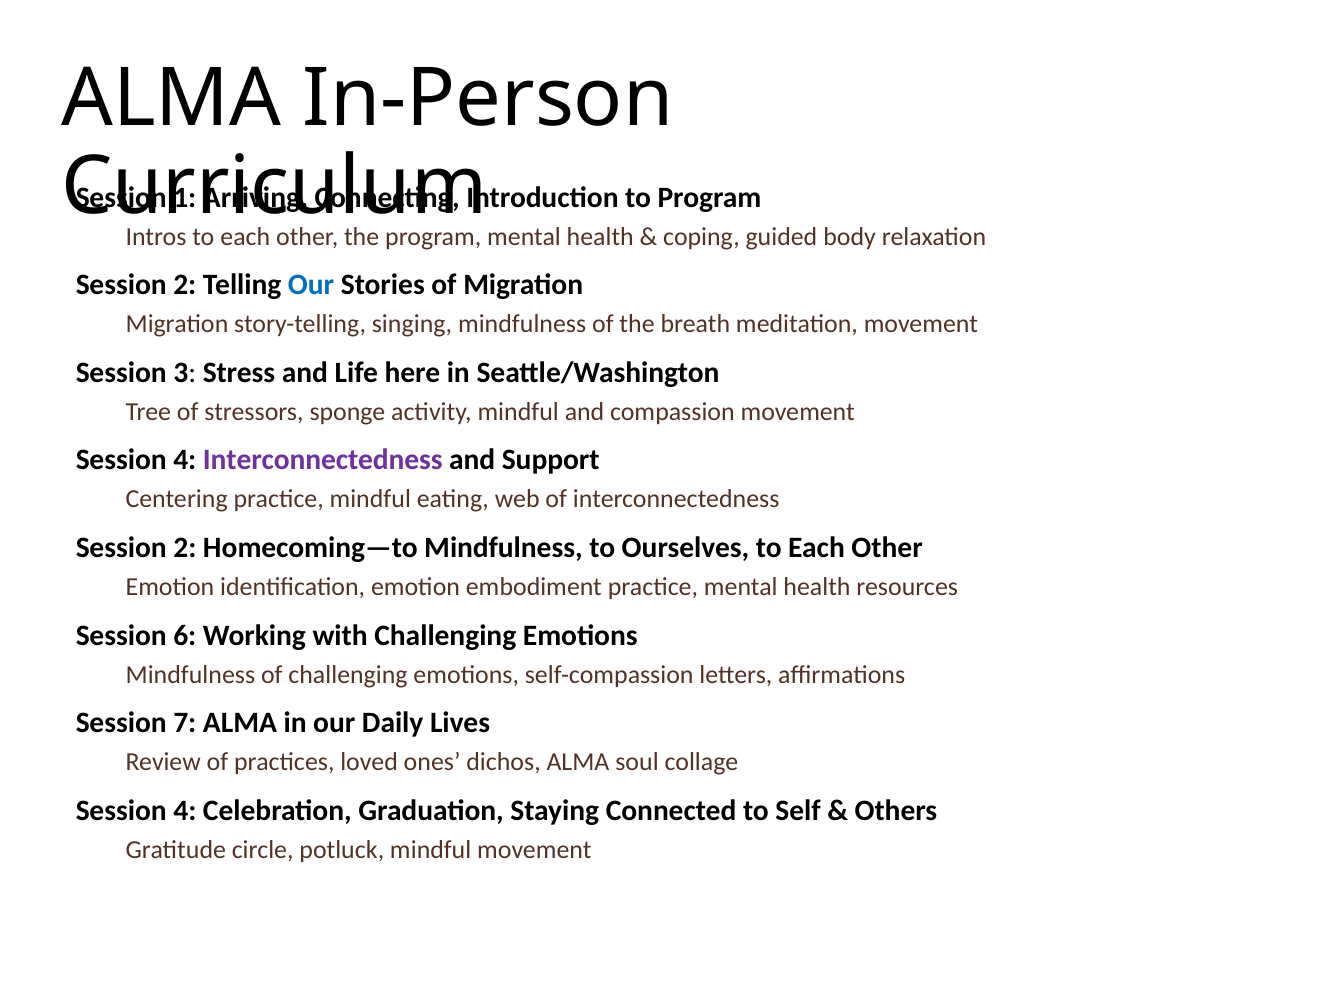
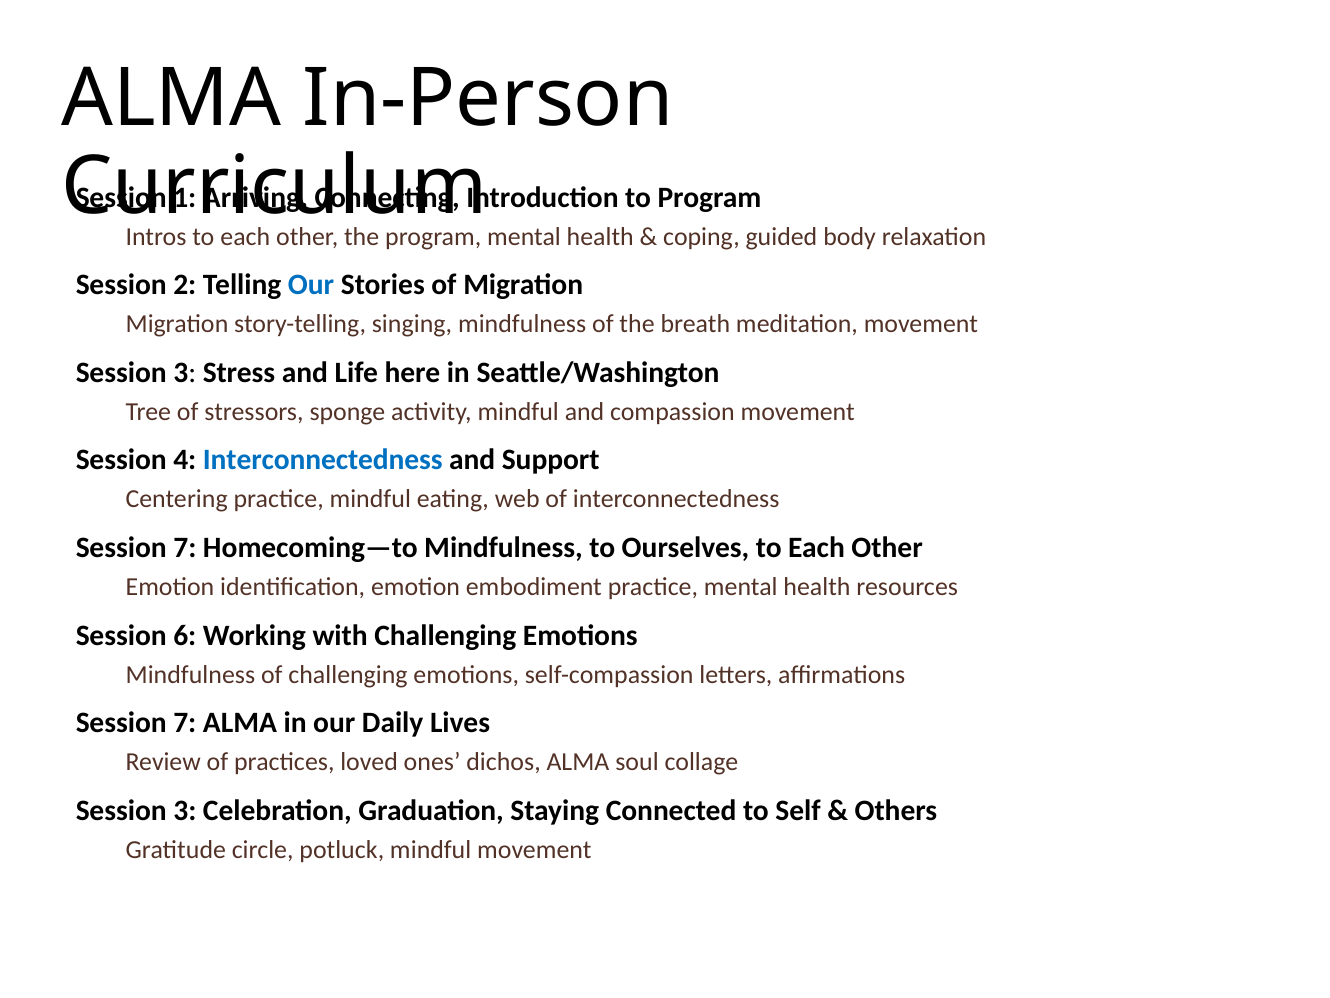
Interconnectedness at (323, 460) colour: purple -> blue
2 at (185, 548): 2 -> 7
4 at (185, 810): 4 -> 3
